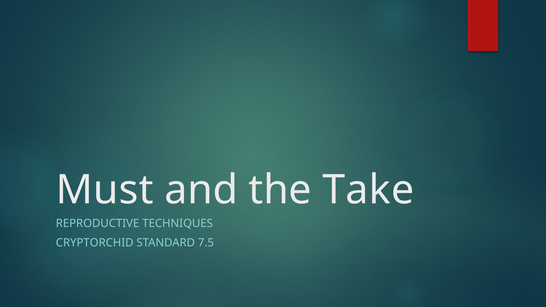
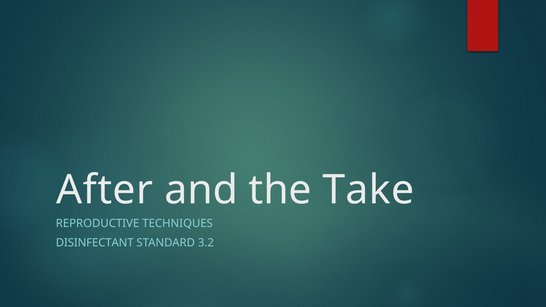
Must: Must -> After
CRYPTORCHID: CRYPTORCHID -> DISINFECTANT
7.5: 7.5 -> 3.2
